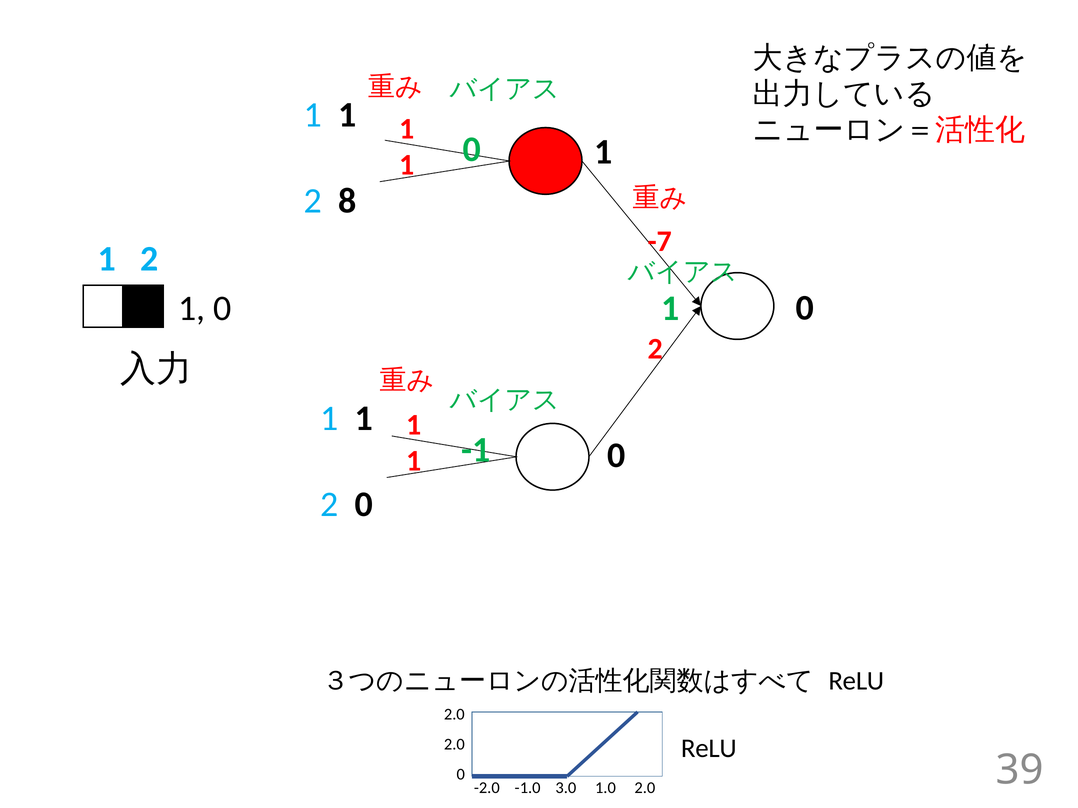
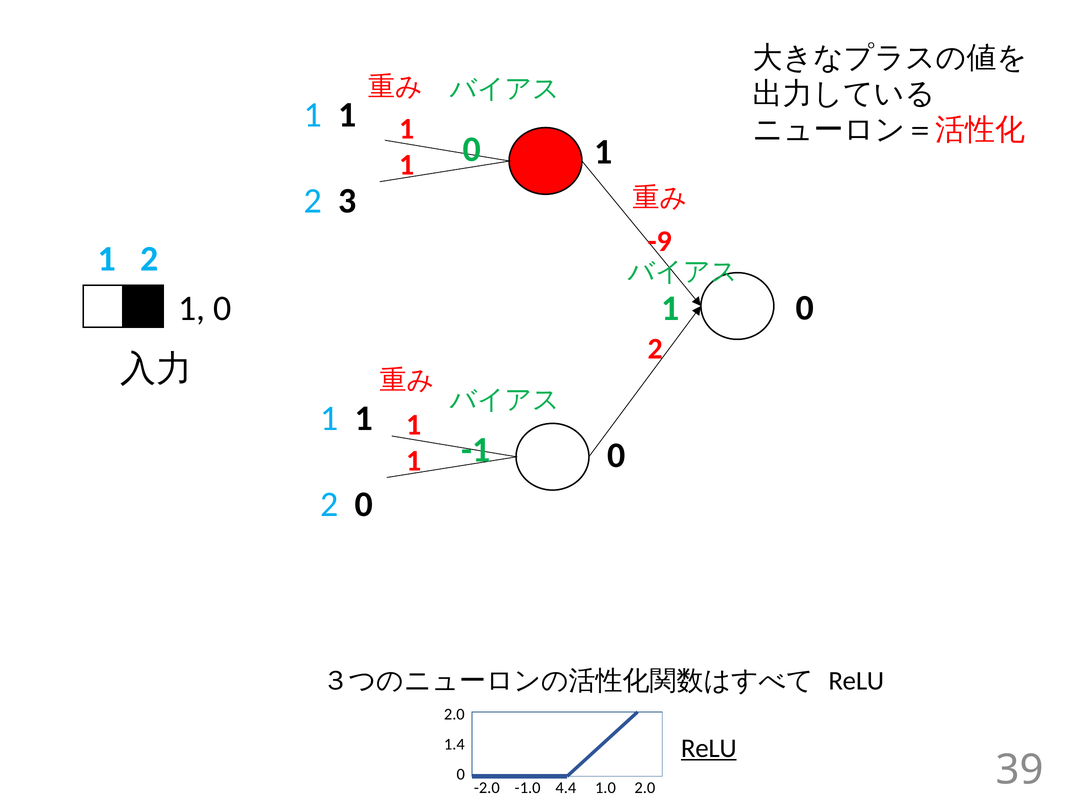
8: 8 -> 3
-7: -7 -> -9
ReLU at (709, 749) underline: none -> present
2.0 at (454, 745): 2.0 -> 1.4
3.0: 3.0 -> 4.4
